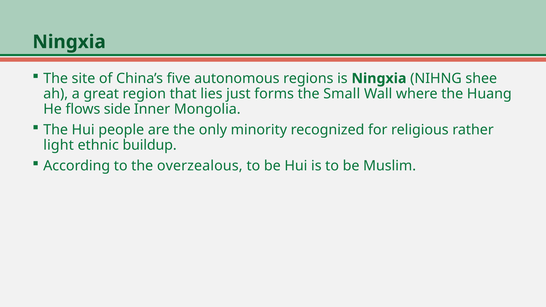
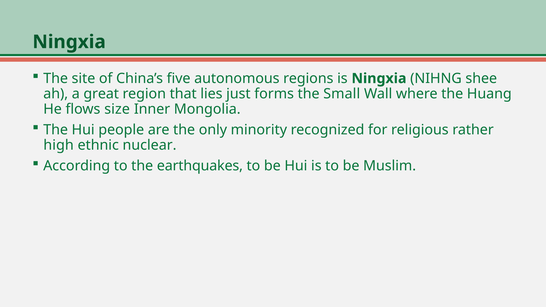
side: side -> size
light: light -> high
buildup: buildup -> nuclear
overzealous: overzealous -> earthquakes
